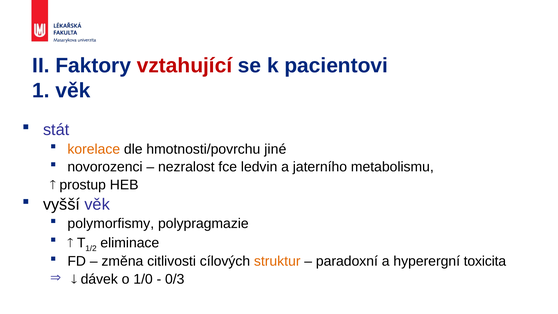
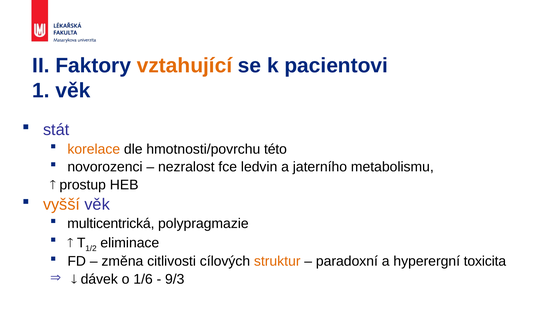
vztahující colour: red -> orange
jiné: jiné -> této
vyšší colour: black -> orange
polymorfismy: polymorfismy -> multicentrická
1/0: 1/0 -> 1/6
0/3: 0/3 -> 9/3
